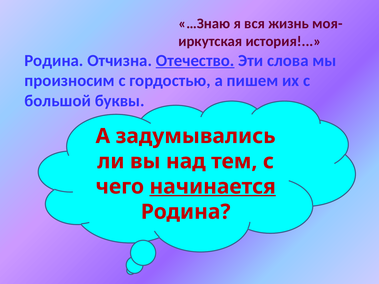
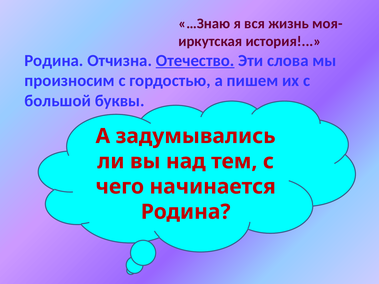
начинается underline: present -> none
